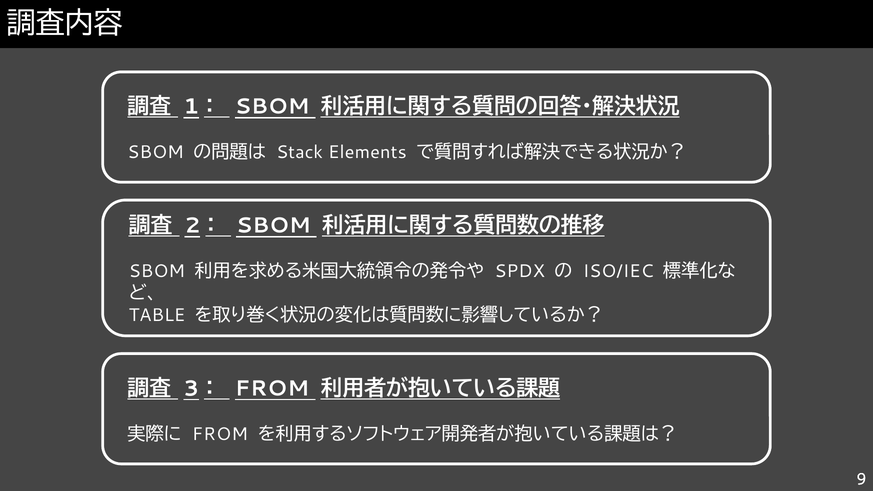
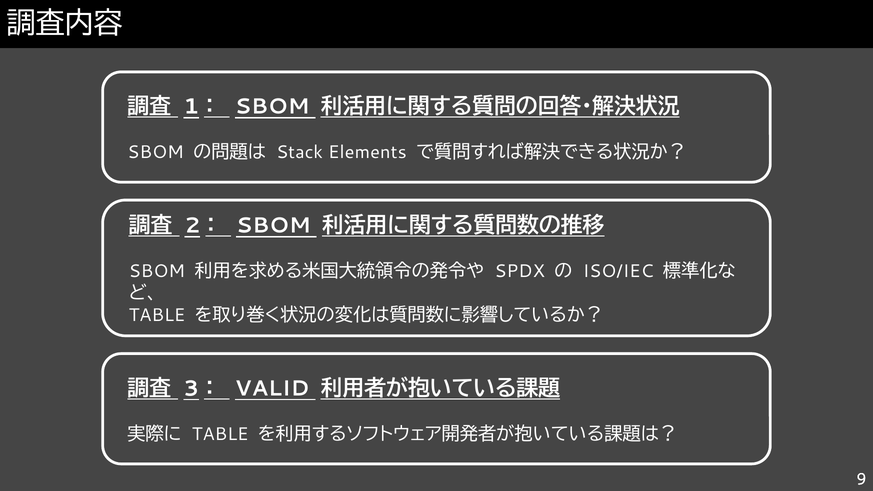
FROM at (272, 388): FROM -> VALID
FROM at (220, 434): FROM -> TABLE
